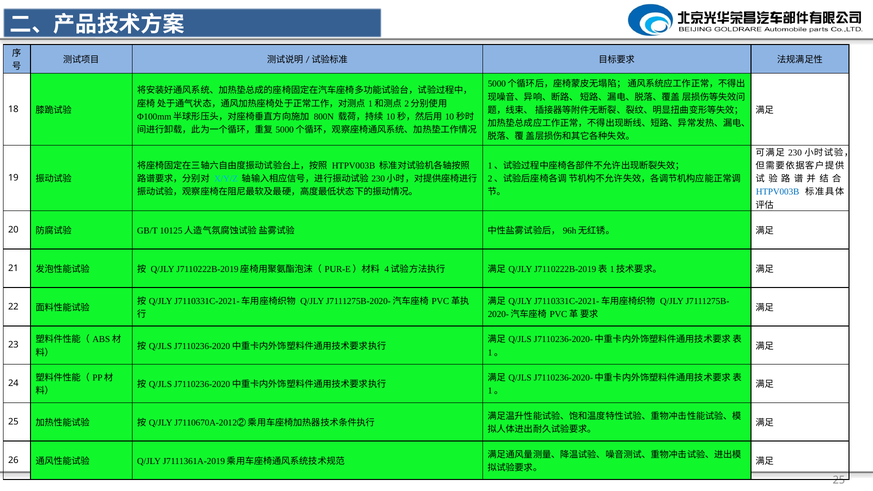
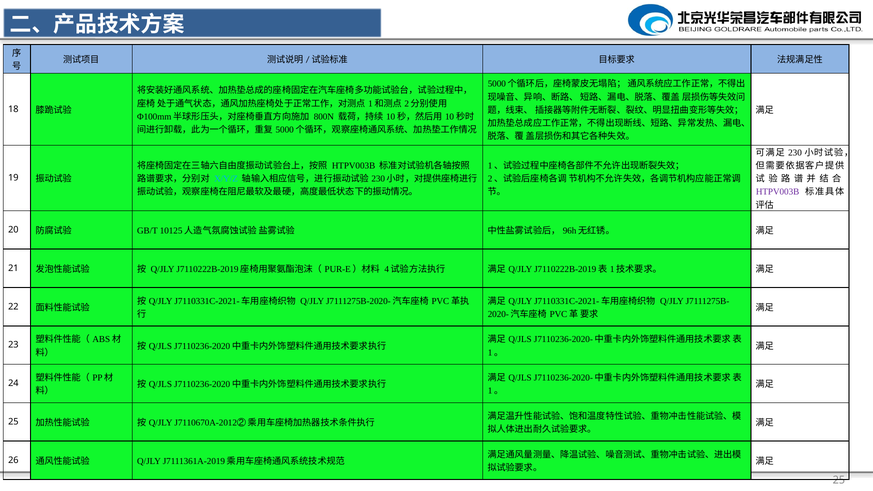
HTPV003B at (778, 192) colour: blue -> purple
